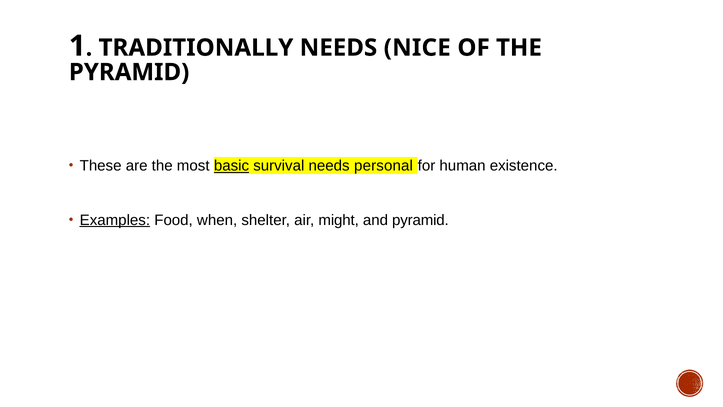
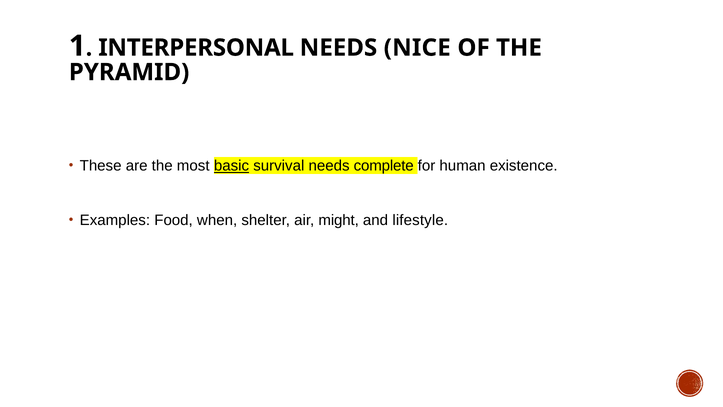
TRADITIONALLY: TRADITIONALLY -> INTERPERSONAL
personal: personal -> complete
Examples underline: present -> none
and pyramid: pyramid -> lifestyle
